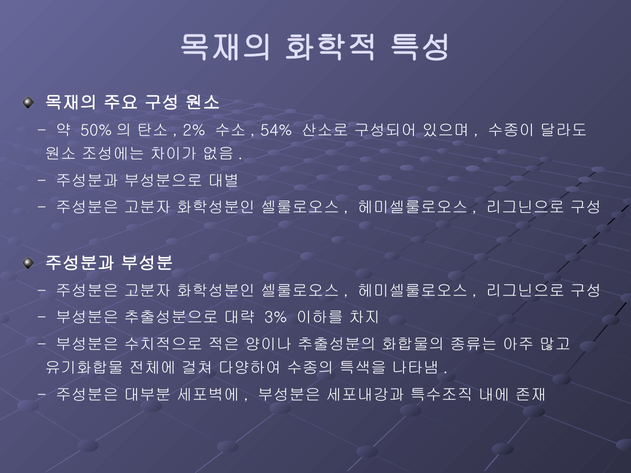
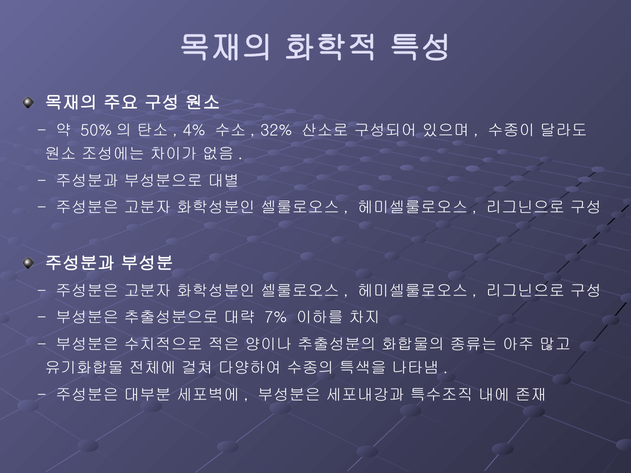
2%: 2% -> 4%
54%: 54% -> 32%
3%: 3% -> 7%
